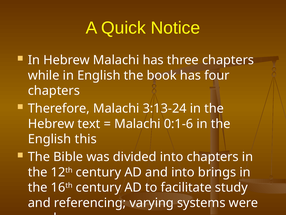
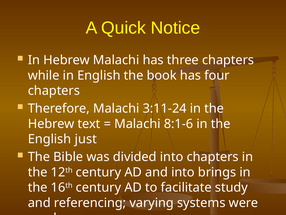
3:13-24: 3:13-24 -> 3:11-24
0:1-6: 0:1-6 -> 8:1-6
this: this -> just
